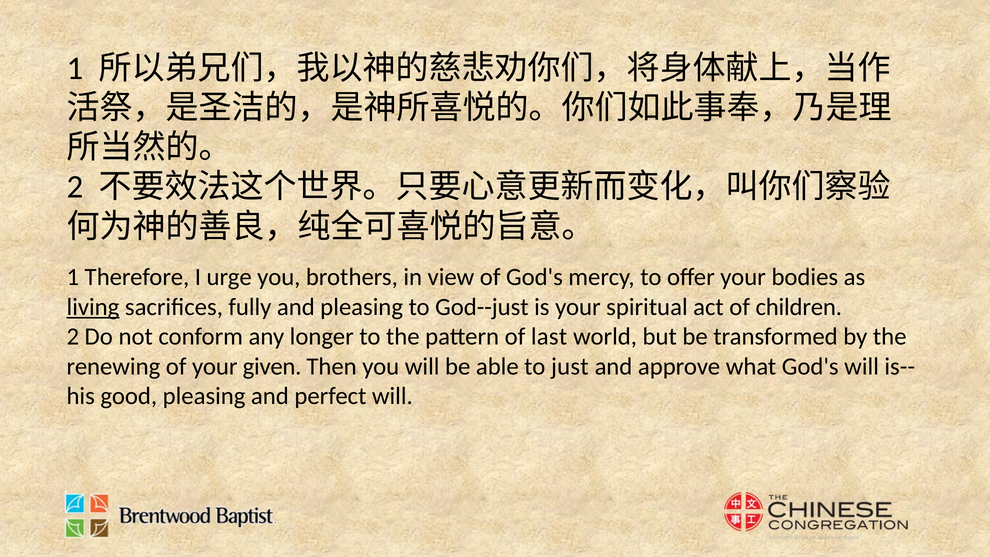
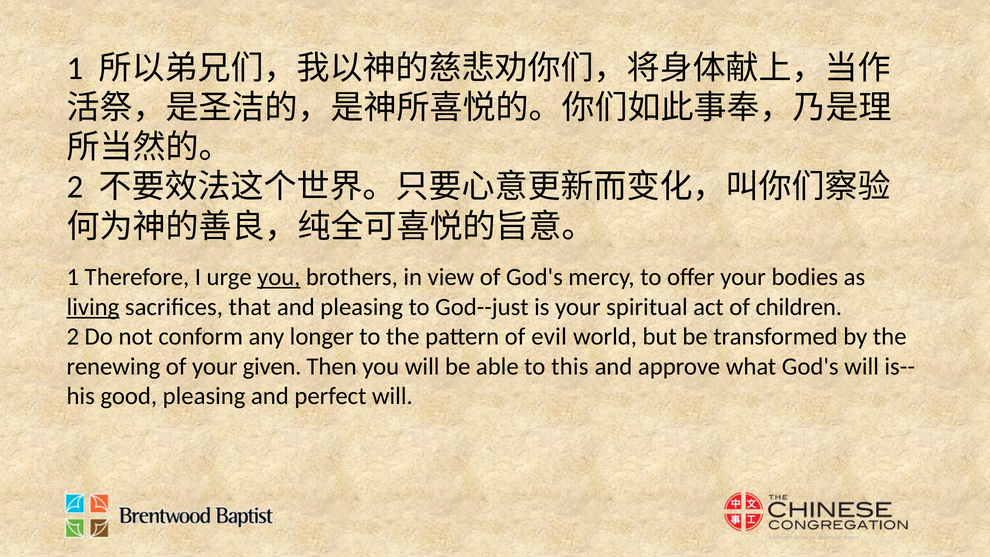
you at (279, 277) underline: none -> present
fully: fully -> that
last: last -> evil
just: just -> this
